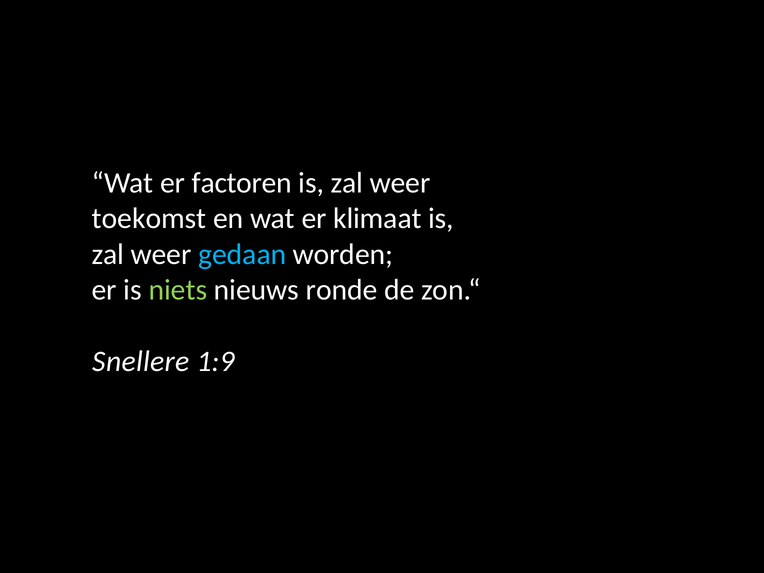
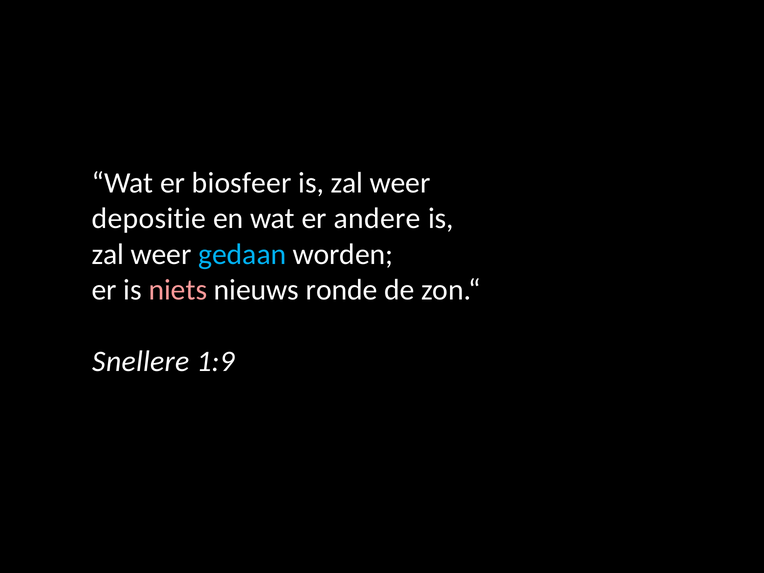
factoren: factoren -> biosfeer
toekomst: toekomst -> depositie
klimaat: klimaat -> andere
niets colour: light green -> pink
